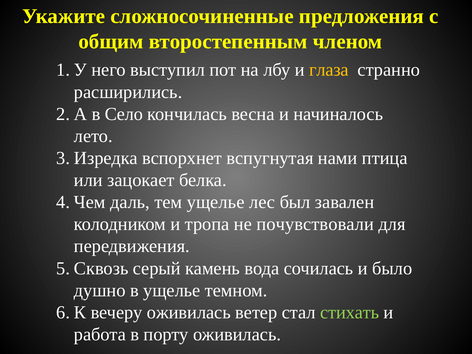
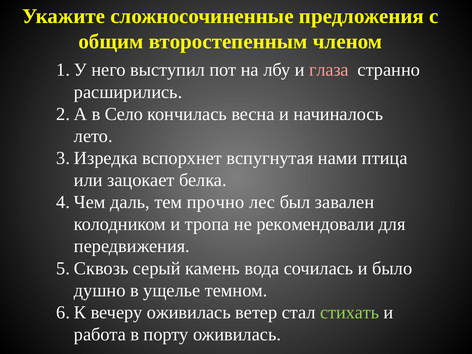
глаза colour: yellow -> pink
тем ущелье: ущелье -> прочно
почувствовали: почувствовали -> рекомендовали
